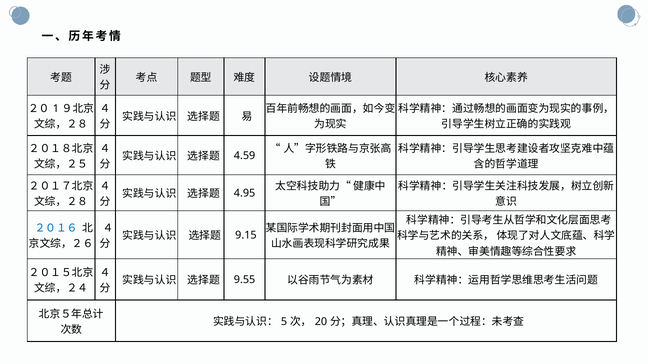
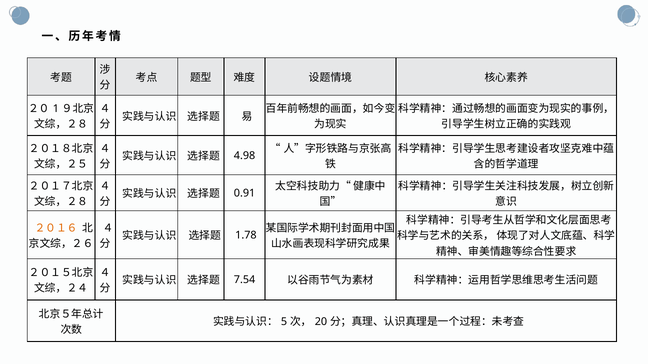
4.59: 4.59 -> 4.98
4.95: 4.95 -> 0.91
２０１６ colour: blue -> orange
9.15: 9.15 -> 1.78
9.55: 9.55 -> 7.54
